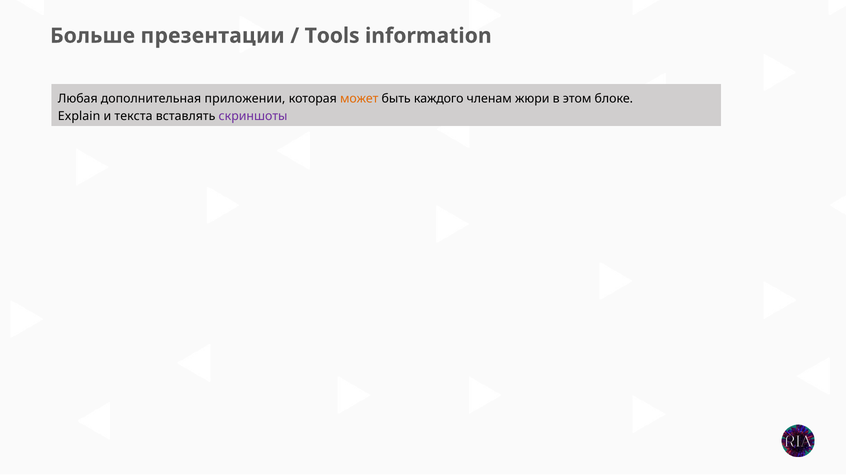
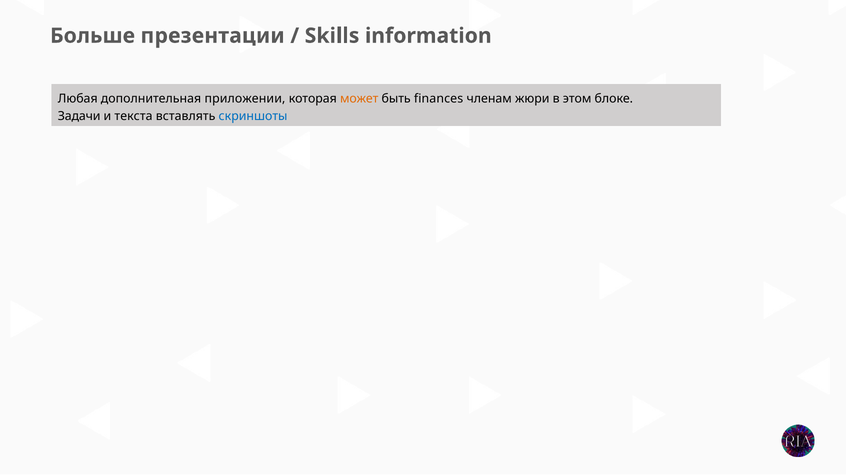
Tools: Tools -> Skills
каждого: каждого -> finances
Explain: Explain -> Задачи
скриншоты colour: purple -> blue
